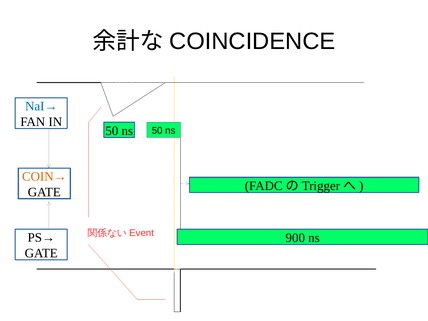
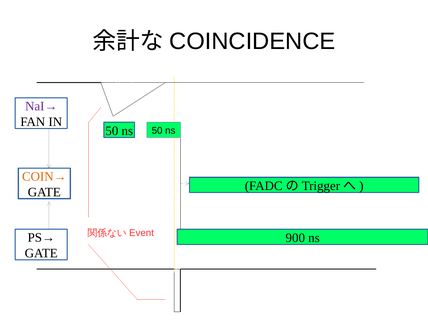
NaI→ colour: blue -> purple
